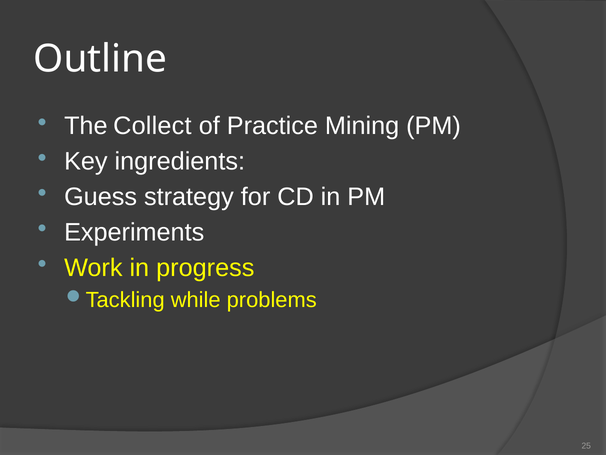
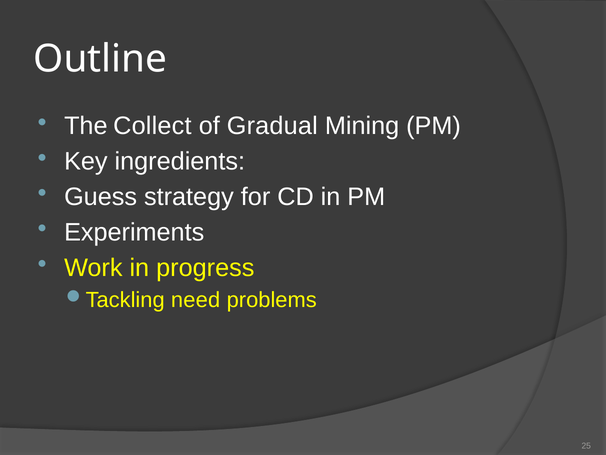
Practice: Practice -> Gradual
while: while -> need
